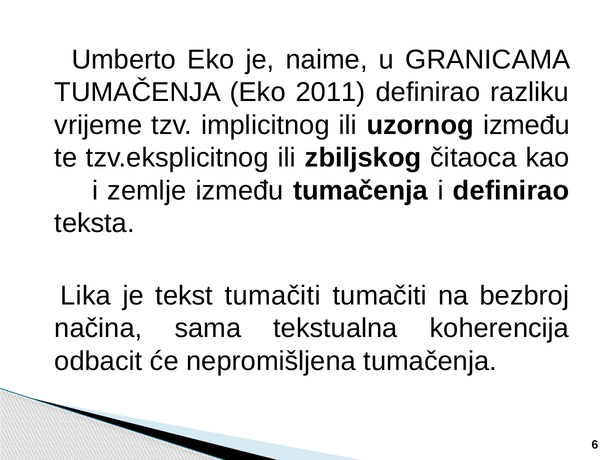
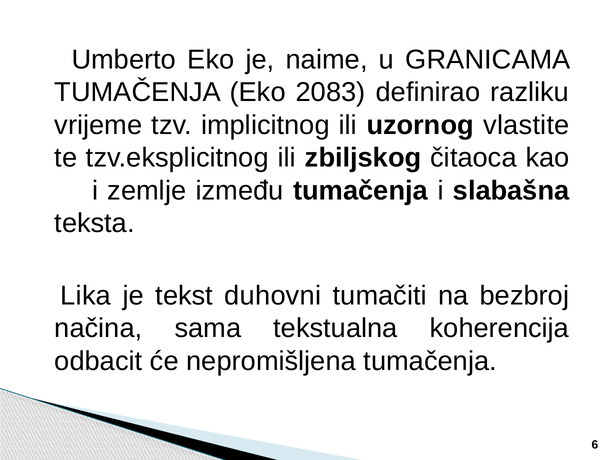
2011: 2011 -> 2083
uzornog između: između -> vlastite
i definirao: definirao -> slabašna
tekst tumačiti: tumačiti -> duhovni
